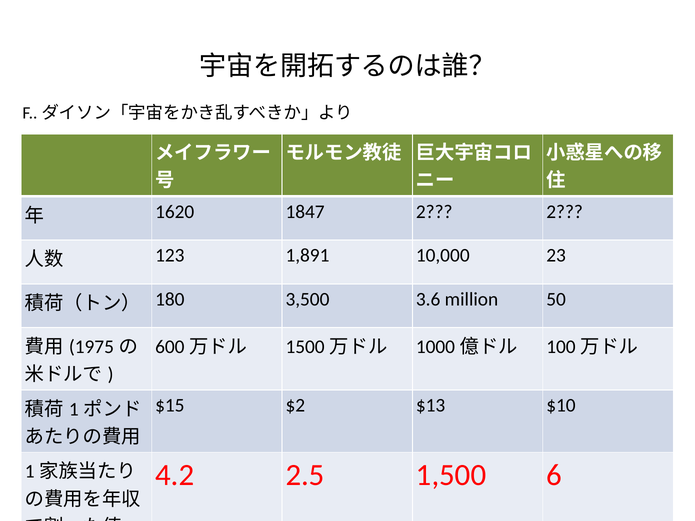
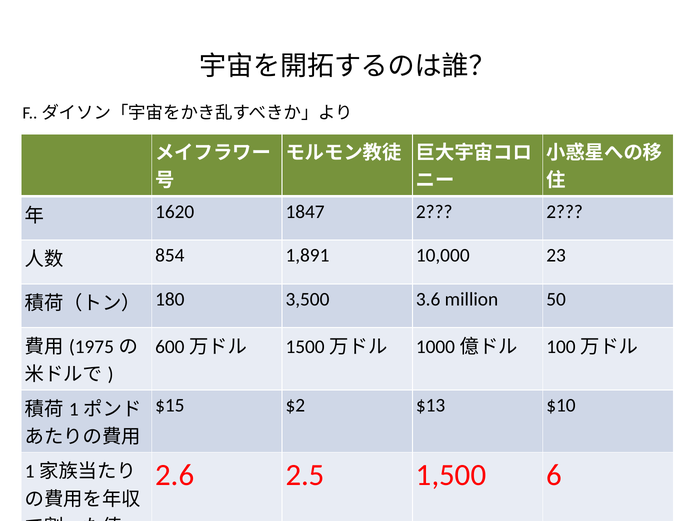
123: 123 -> 854
4.2: 4.2 -> 2.6
